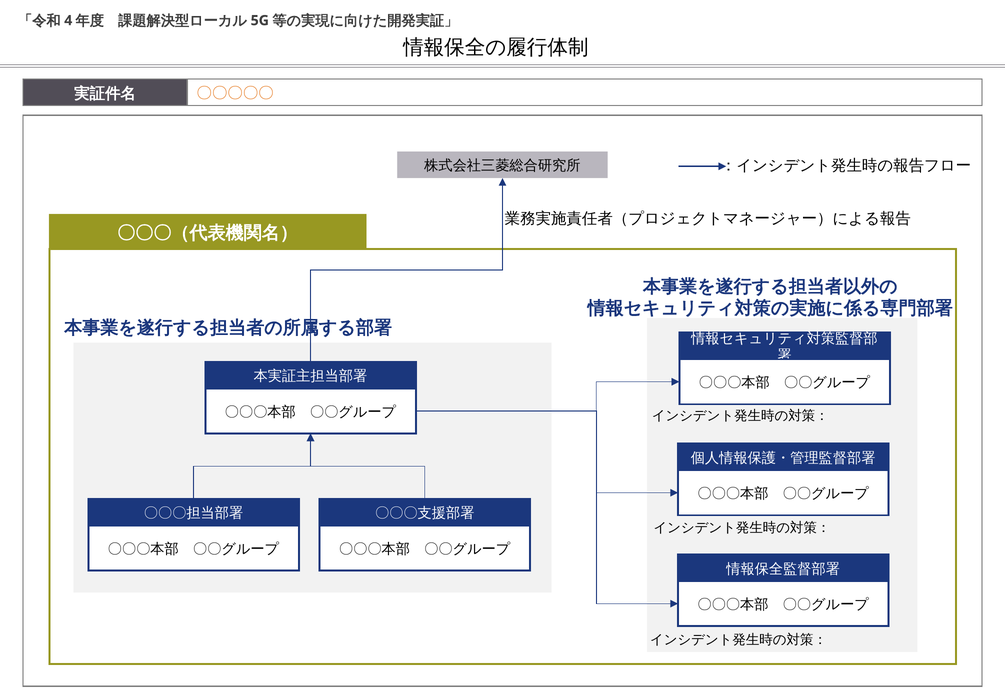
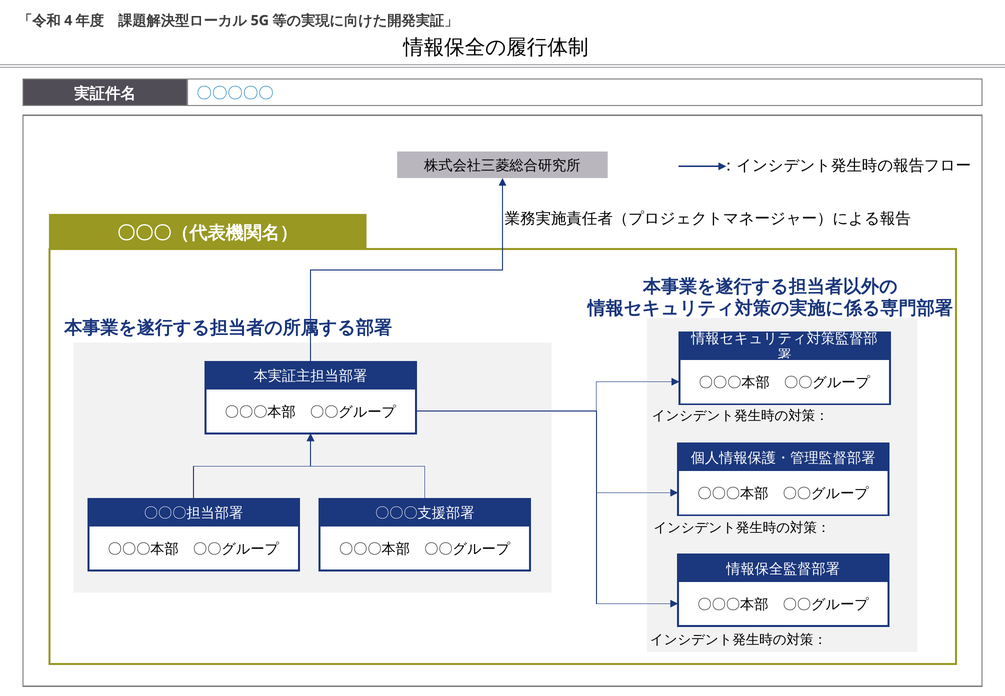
〇〇〇〇〇 colour: orange -> blue
